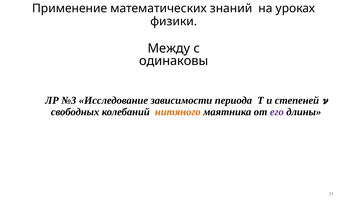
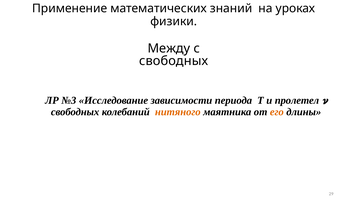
одинаковы at (174, 61): одинаковы -> свободных
степеней: степеней -> пролетел
его colour: purple -> orange
